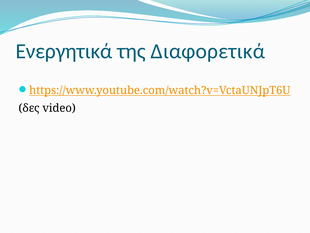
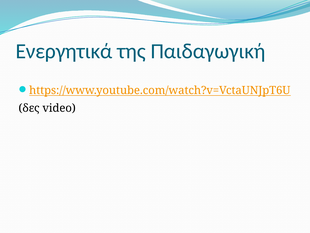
Διαφορετικά: Διαφορετικά -> Παιδαγωγική
